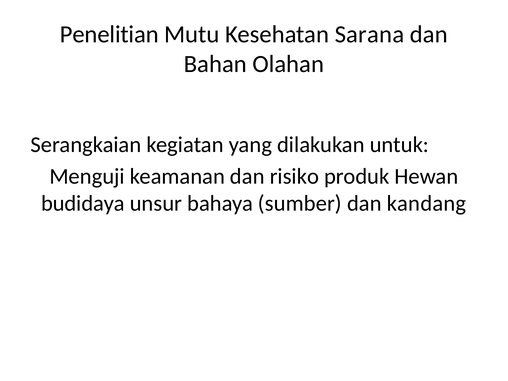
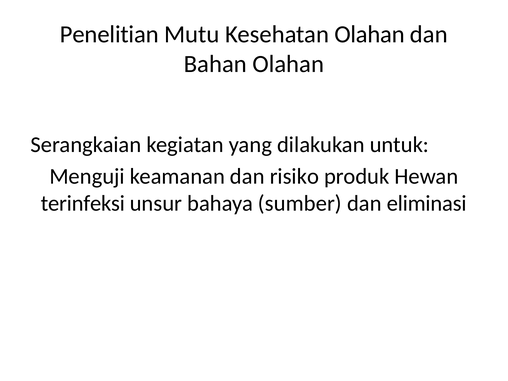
Kesehatan Sarana: Sarana -> Olahan
budidaya: budidaya -> terinfeksi
kandang: kandang -> eliminasi
